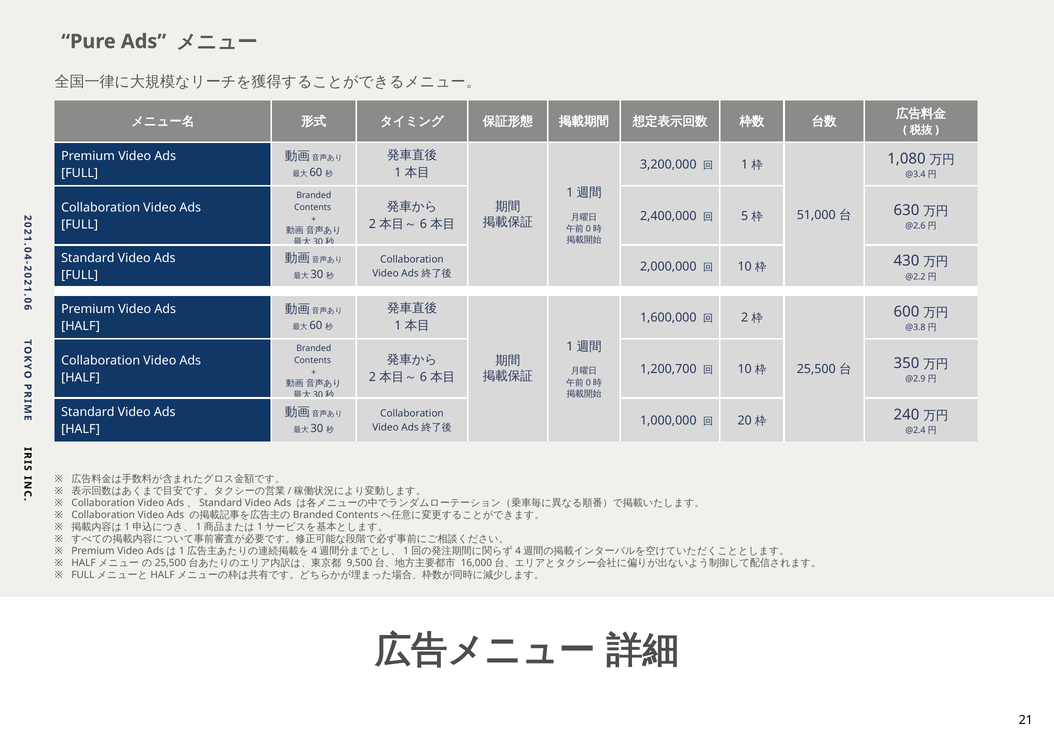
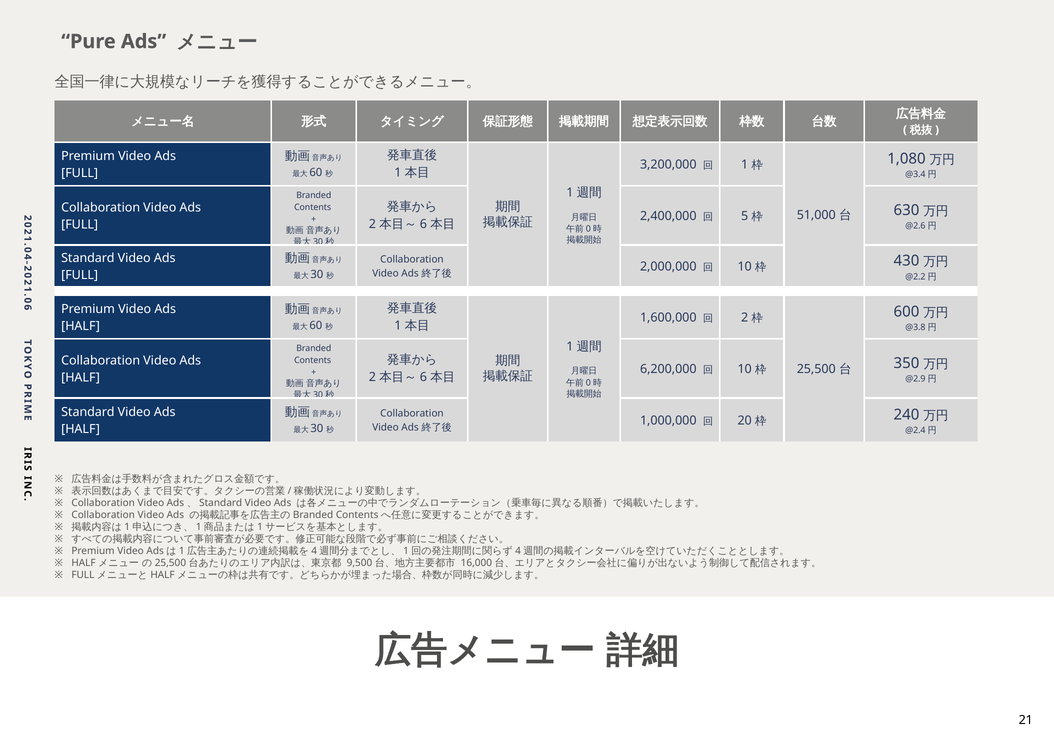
1,200,700: 1,200,700 -> 6,200,000
